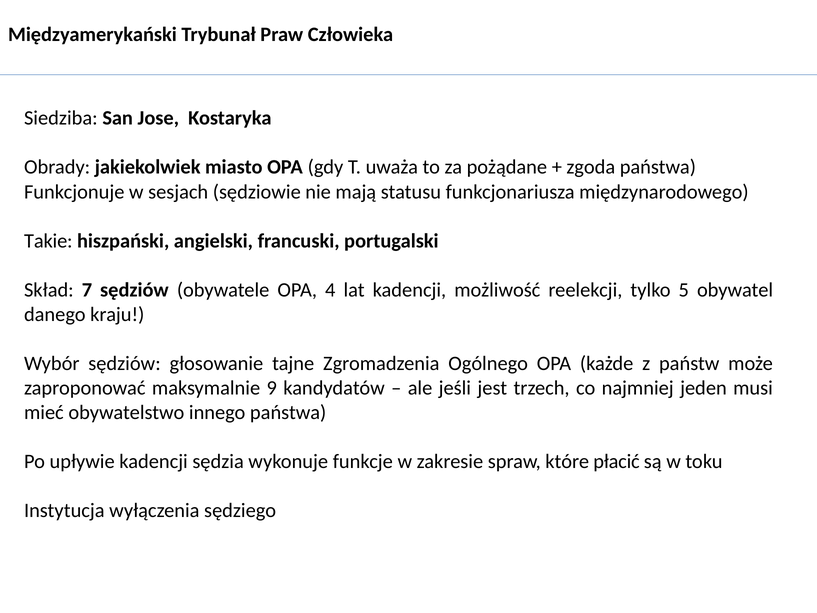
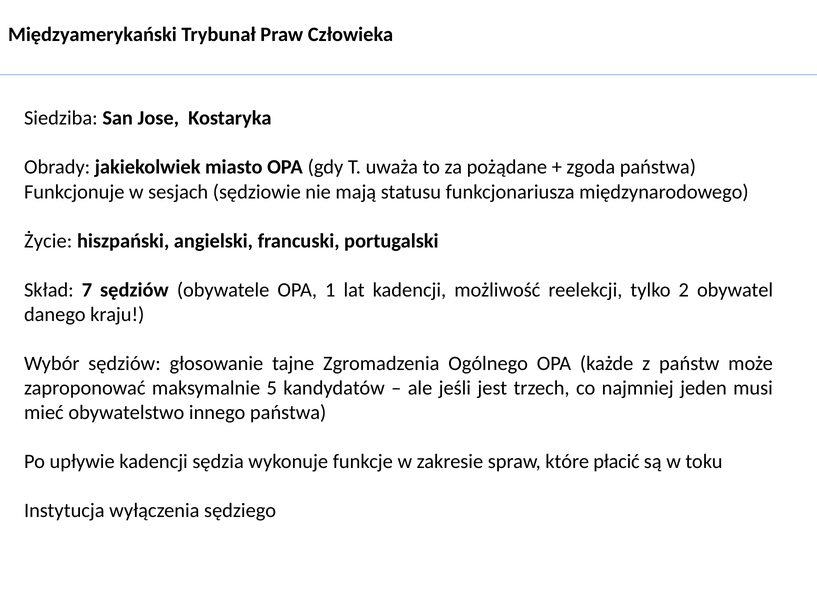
Takie: Takie -> Życie
4: 4 -> 1
5: 5 -> 2
9: 9 -> 5
